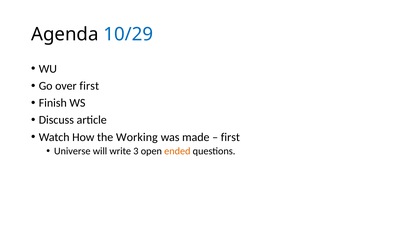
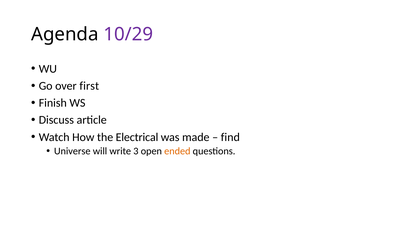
10/29 colour: blue -> purple
Working: Working -> Electrical
first at (230, 137): first -> find
